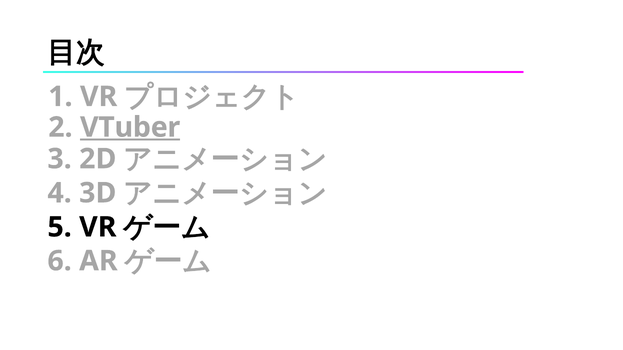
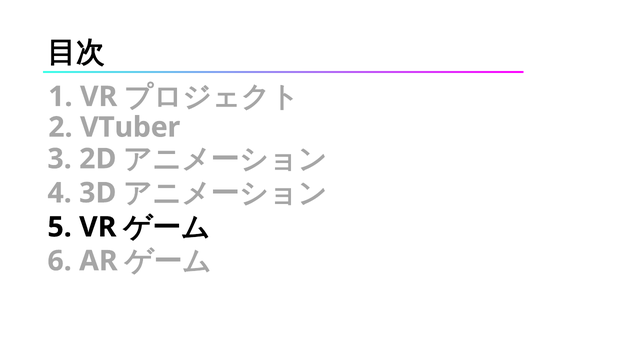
VTuber underline: present -> none
